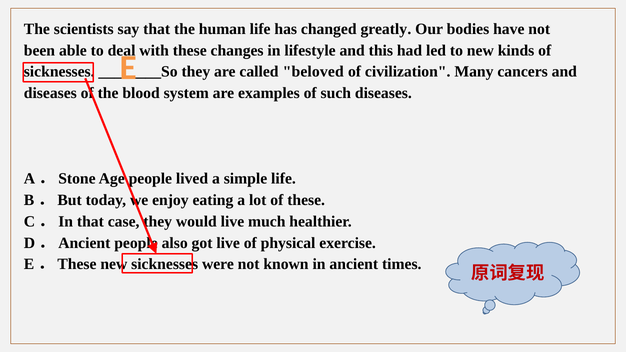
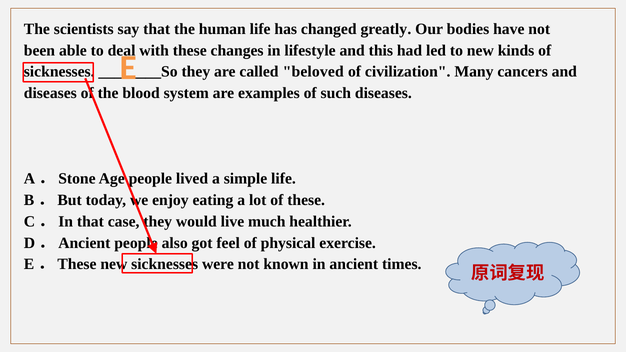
got live: live -> feel
